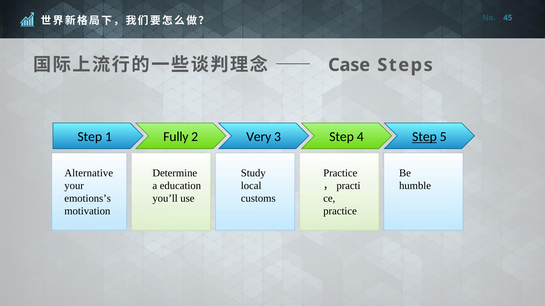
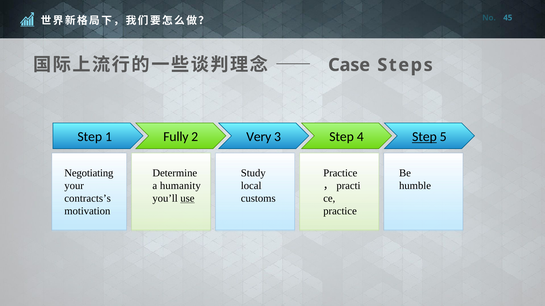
Alternative: Alternative -> Negotiating
education: education -> humanity
emotions’s: emotions’s -> contracts’s
use underline: none -> present
